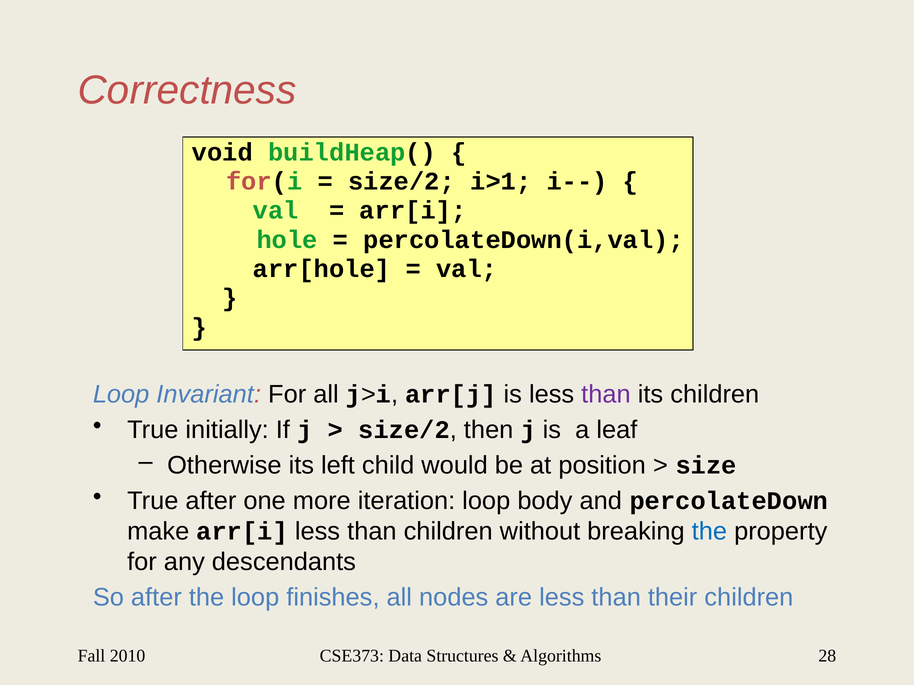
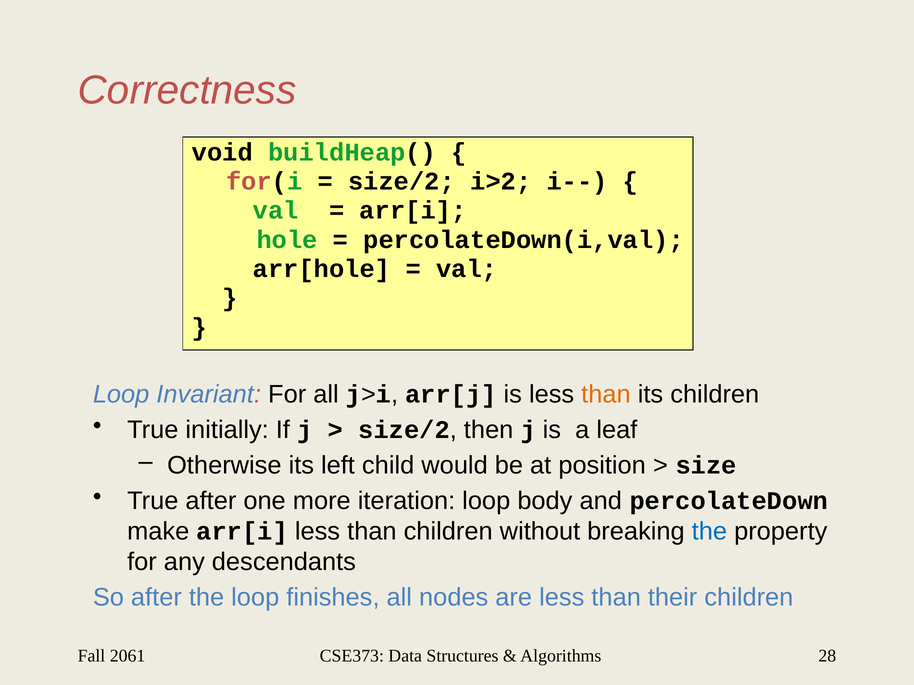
i>1: i>1 -> i>2
than at (606, 395) colour: purple -> orange
2010: 2010 -> 2061
